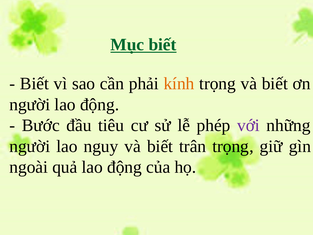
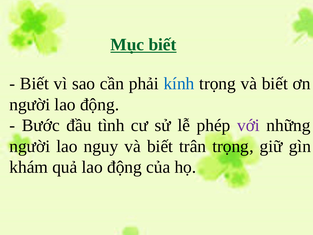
kính colour: orange -> blue
tiêu: tiêu -> tình
ngoài: ngoài -> khám
